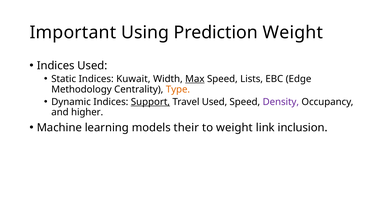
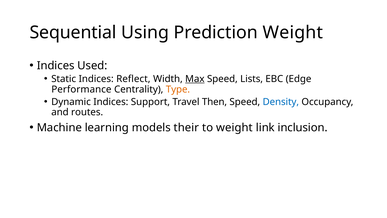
Important: Important -> Sequential
Kuwait: Kuwait -> Reflect
Methodology: Methodology -> Performance
Support underline: present -> none
Travel Used: Used -> Then
Density colour: purple -> blue
higher: higher -> routes
